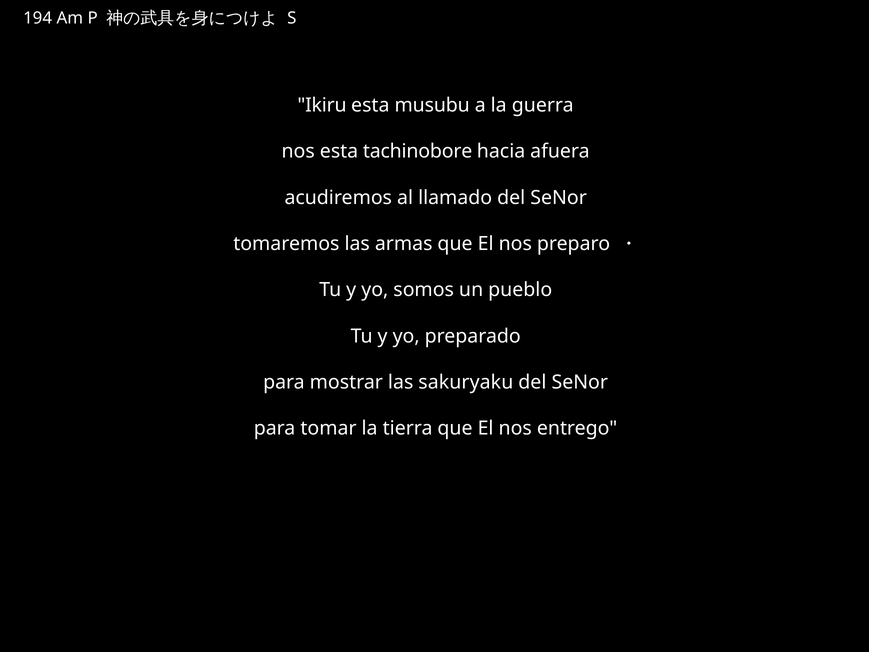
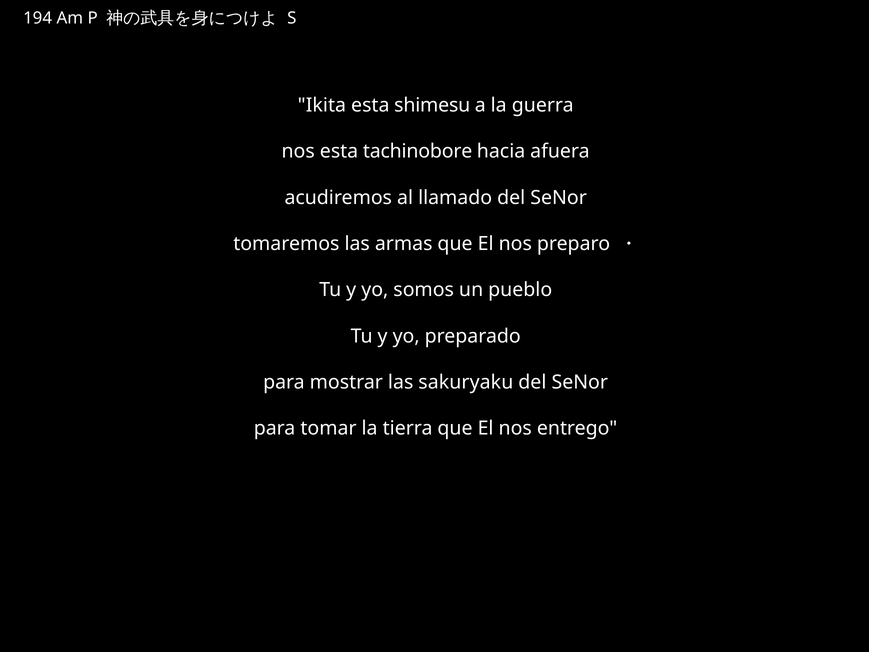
Ikiru: Ikiru -> Ikita
musubu: musubu -> shimesu
